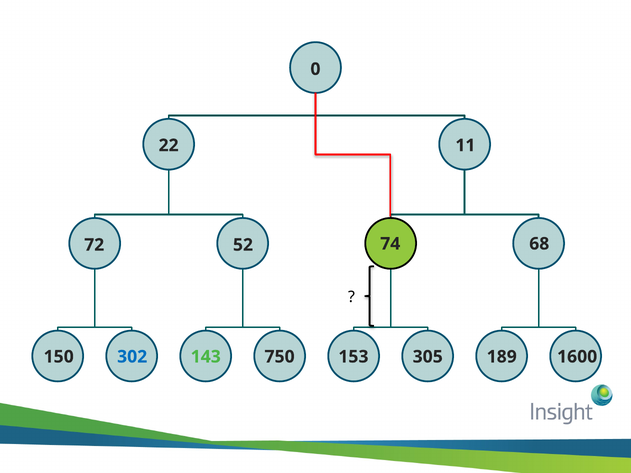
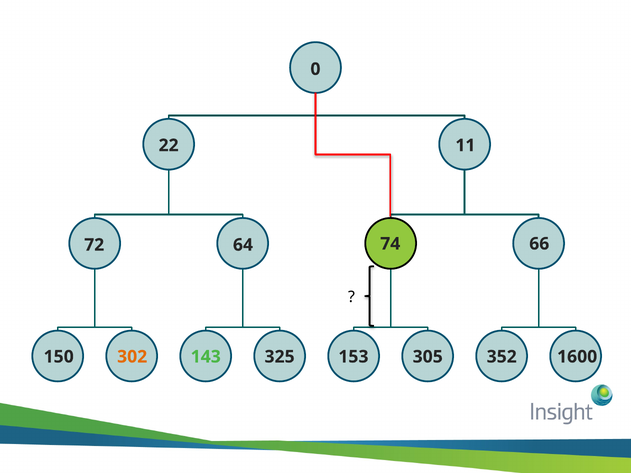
52: 52 -> 64
68: 68 -> 66
302 colour: blue -> orange
750: 750 -> 325
189: 189 -> 352
